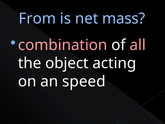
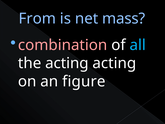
all colour: pink -> light blue
the object: object -> acting
speed: speed -> figure
